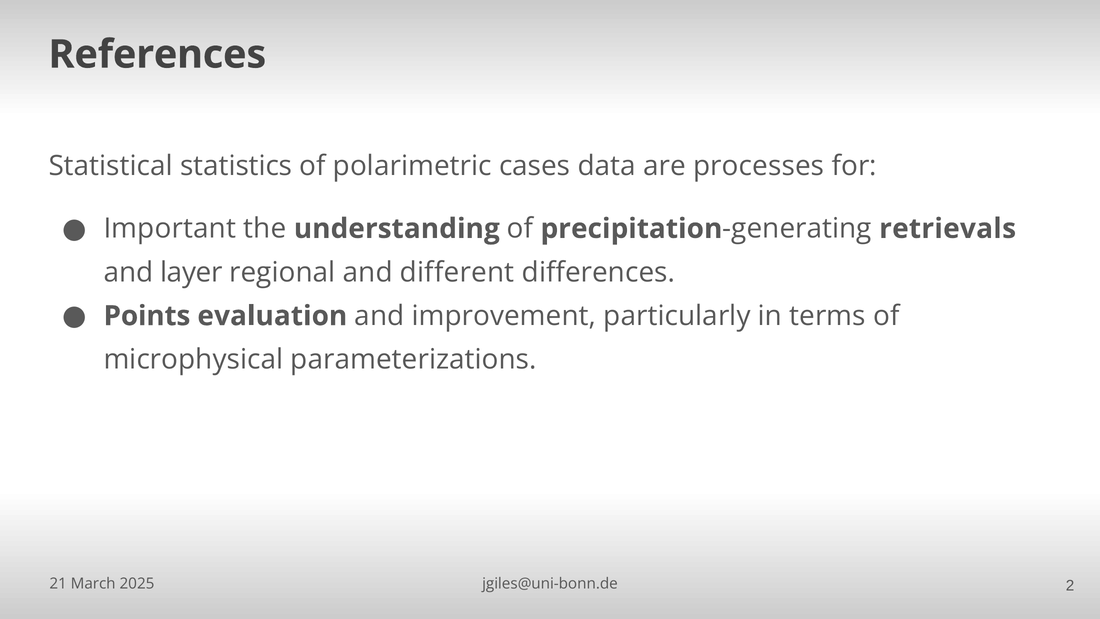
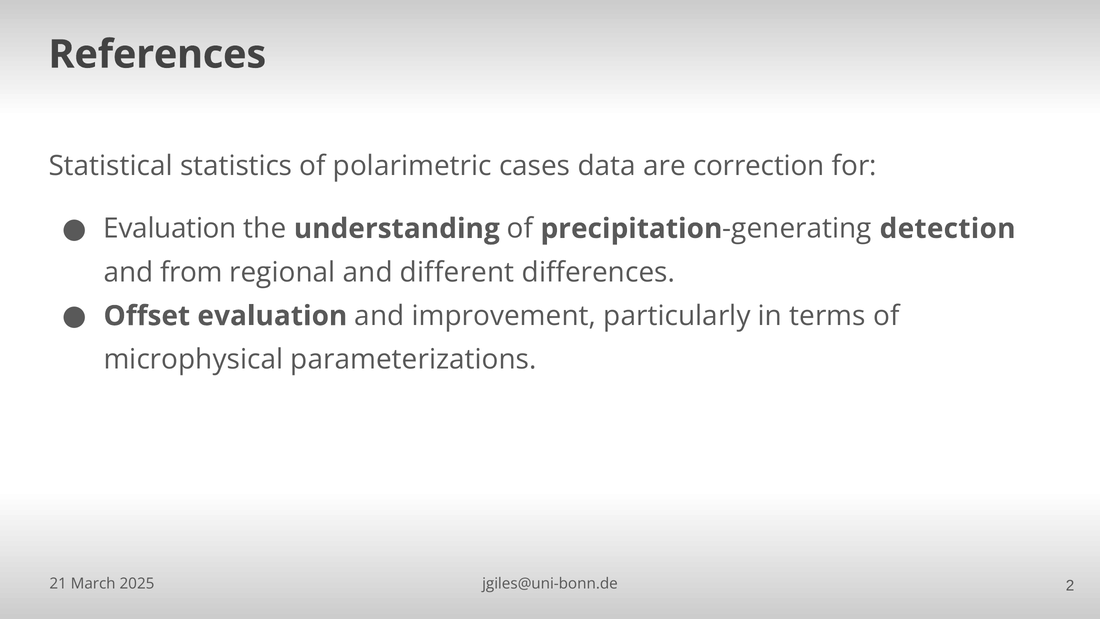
processes: processes -> correction
Important at (170, 229): Important -> Evaluation
retrievals: retrievals -> detection
layer: layer -> from
Points: Points -> Offset
